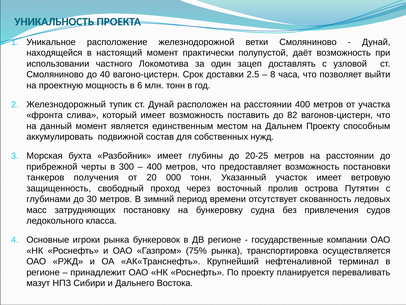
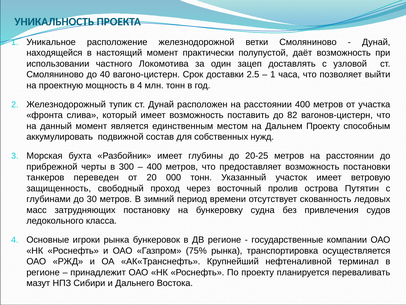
8 at (273, 74): 8 -> 1
в 6: 6 -> 4
получения: получения -> переведен
